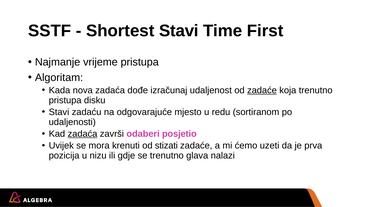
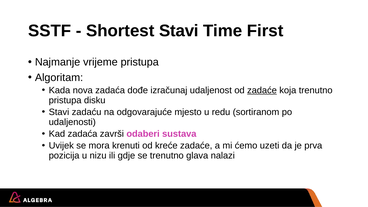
zadaća at (82, 134) underline: present -> none
posjetio: posjetio -> sustava
stizati: stizati -> kreće
